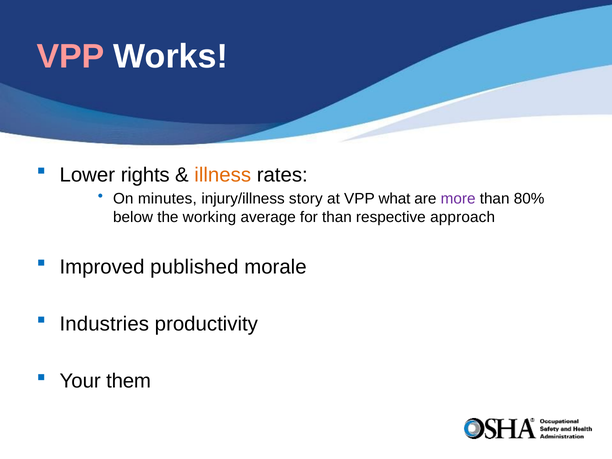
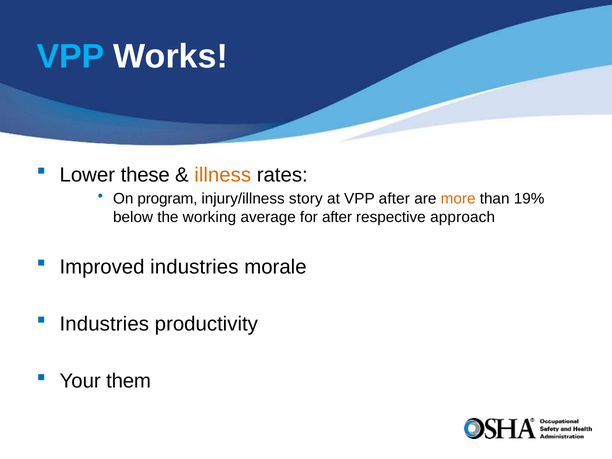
VPP at (71, 56) colour: pink -> light blue
rights: rights -> these
minutes: minutes -> program
VPP what: what -> after
more colour: purple -> orange
80%: 80% -> 19%
for than: than -> after
Improved published: published -> industries
